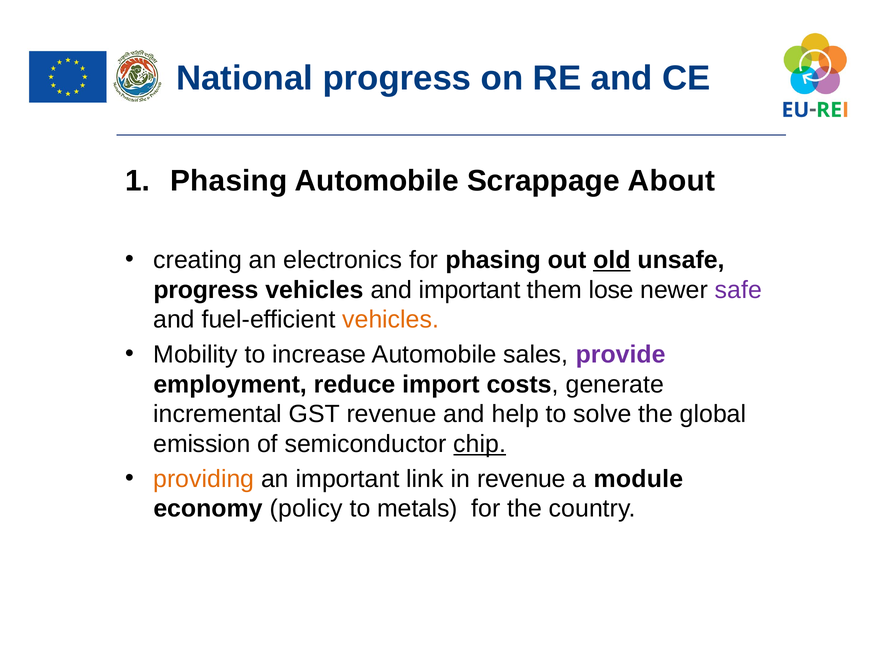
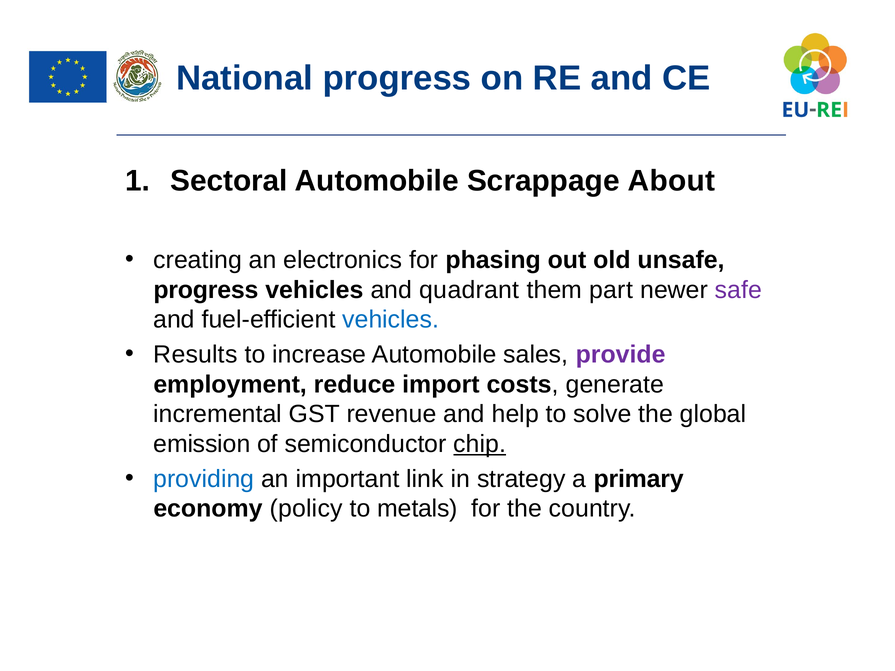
Phasing at (229, 181): Phasing -> Sectoral
old underline: present -> none
and important: important -> quadrant
lose: lose -> part
vehicles at (391, 320) colour: orange -> blue
Mobility: Mobility -> Results
providing colour: orange -> blue
in revenue: revenue -> strategy
module: module -> primary
